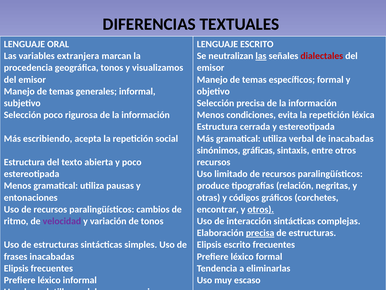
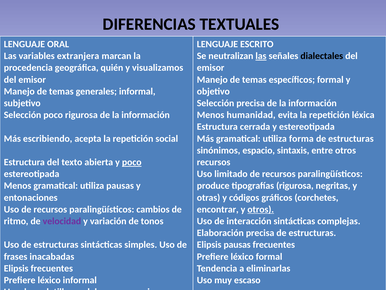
dialectales colour: red -> black
geográfica tonos: tonos -> quién
condiciones: condiciones -> humanidad
verbal: verbal -> forma
inacabadas at (351, 138): inacabadas -> estructuras
gráficas: gráficas -> espacio
poco at (132, 162) underline: none -> present
tipografías relación: relación -> rigurosa
precisa at (260, 233) underline: present -> none
Elipsis escrito: escrito -> pausas
